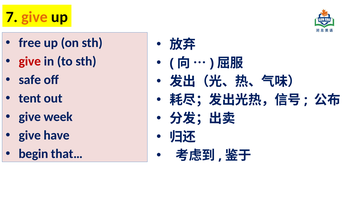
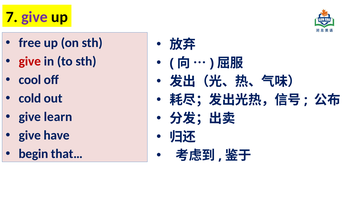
give at (35, 17) colour: orange -> purple
safe: safe -> cool
tent: tent -> cold
week: week -> learn
